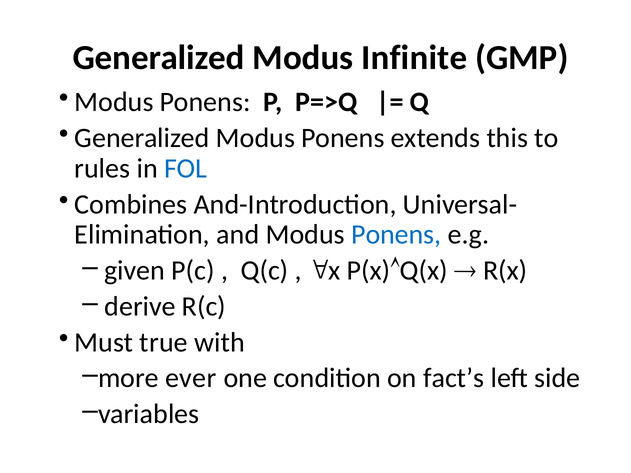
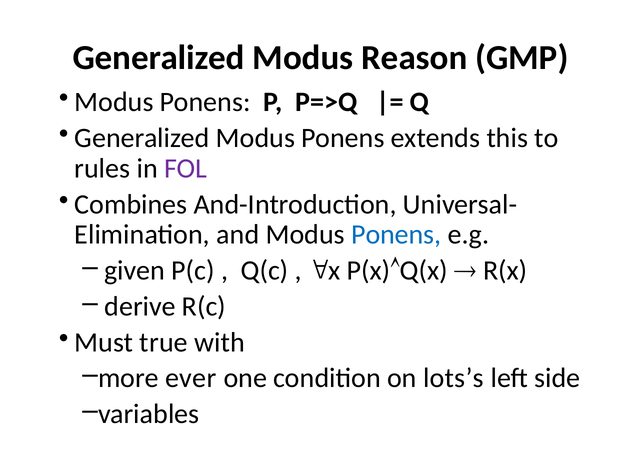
Infinite: Infinite -> Reason
FOL colour: blue -> purple
fact’s: fact’s -> lots’s
